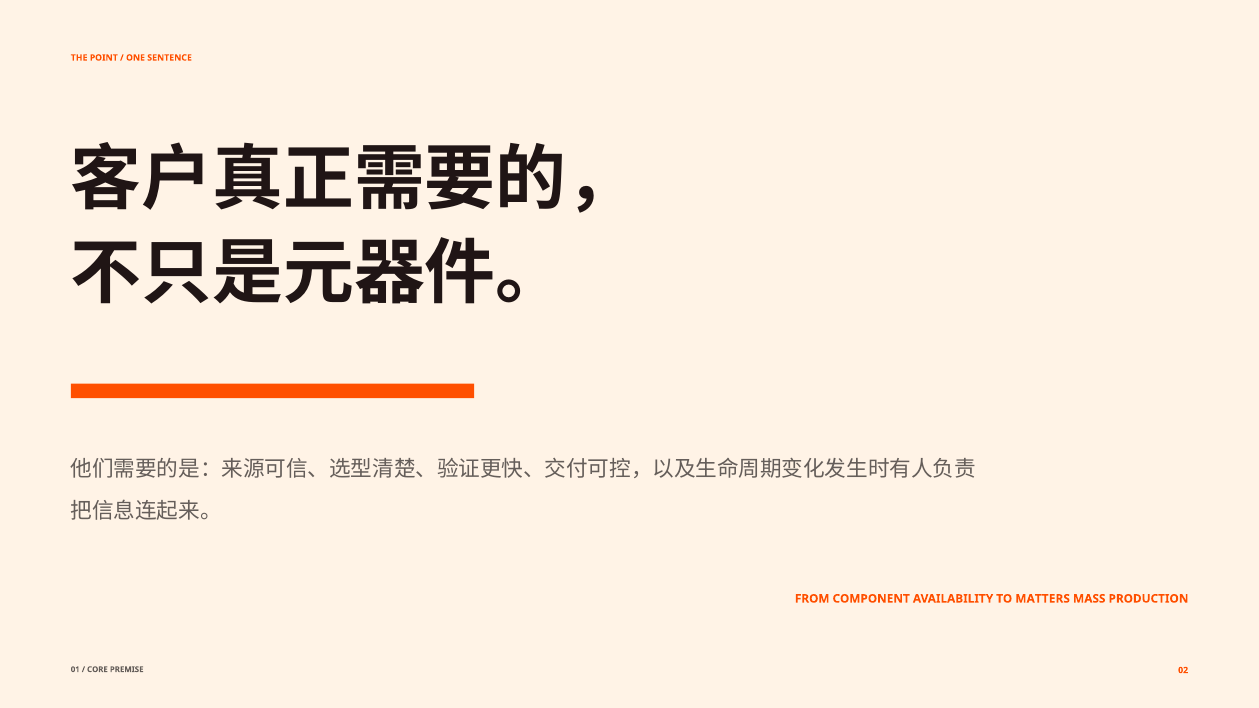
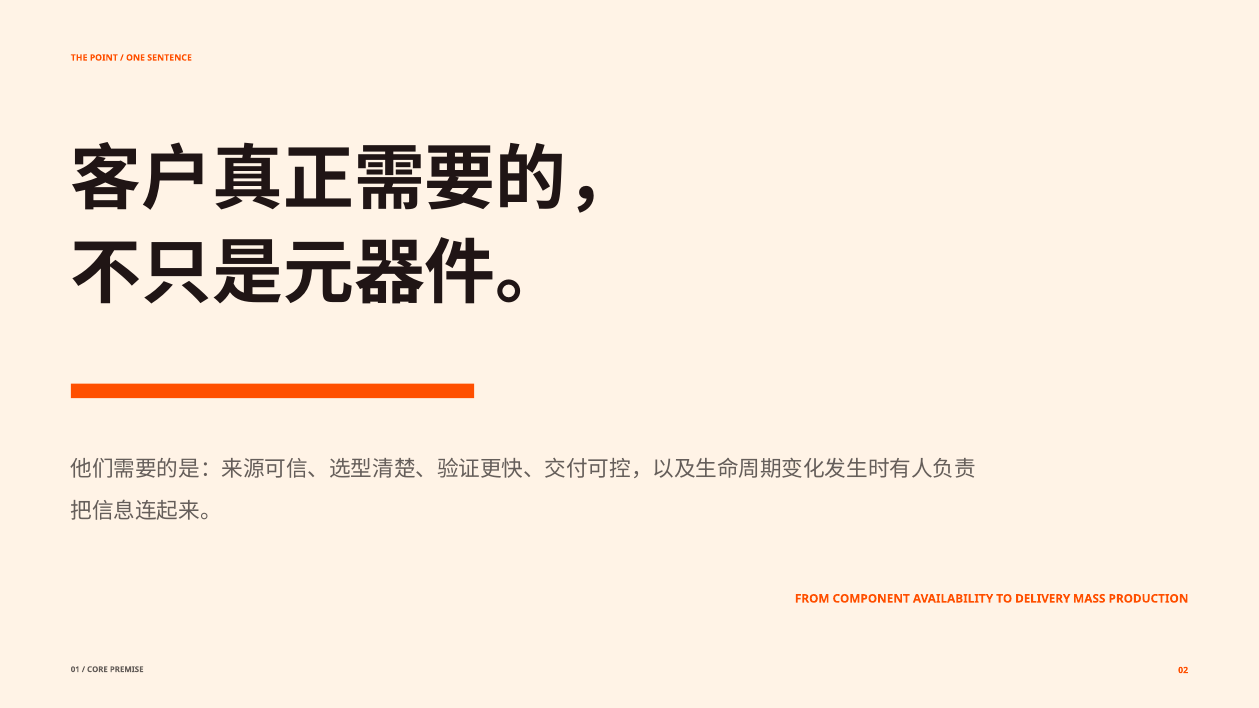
MATTERS: MATTERS -> DELIVERY
